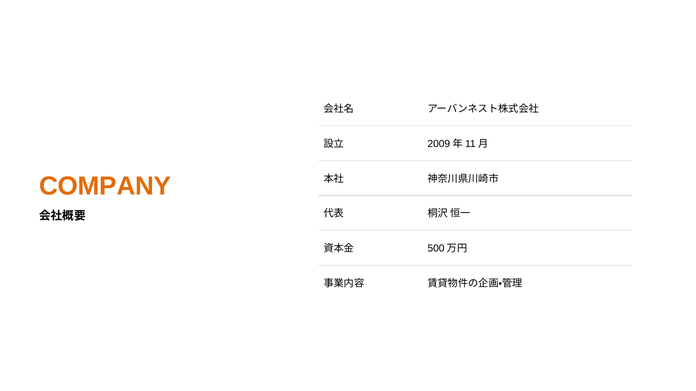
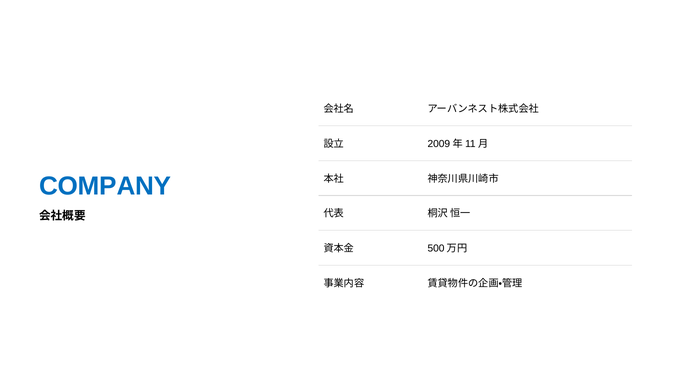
COMPANY colour: orange -> blue
